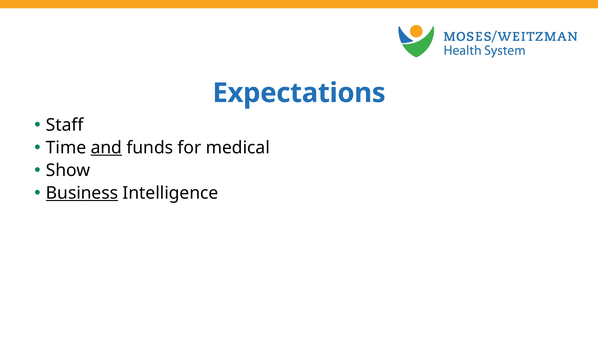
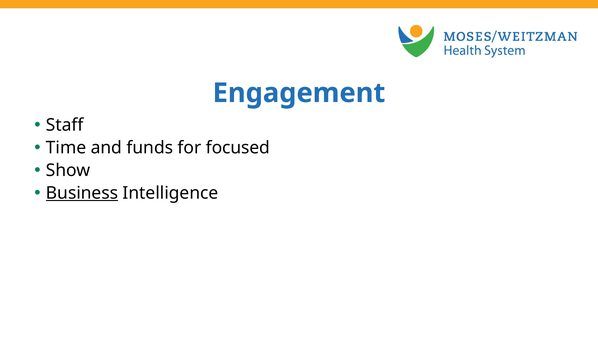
Expectations: Expectations -> Engagement
and underline: present -> none
medical: medical -> focused
